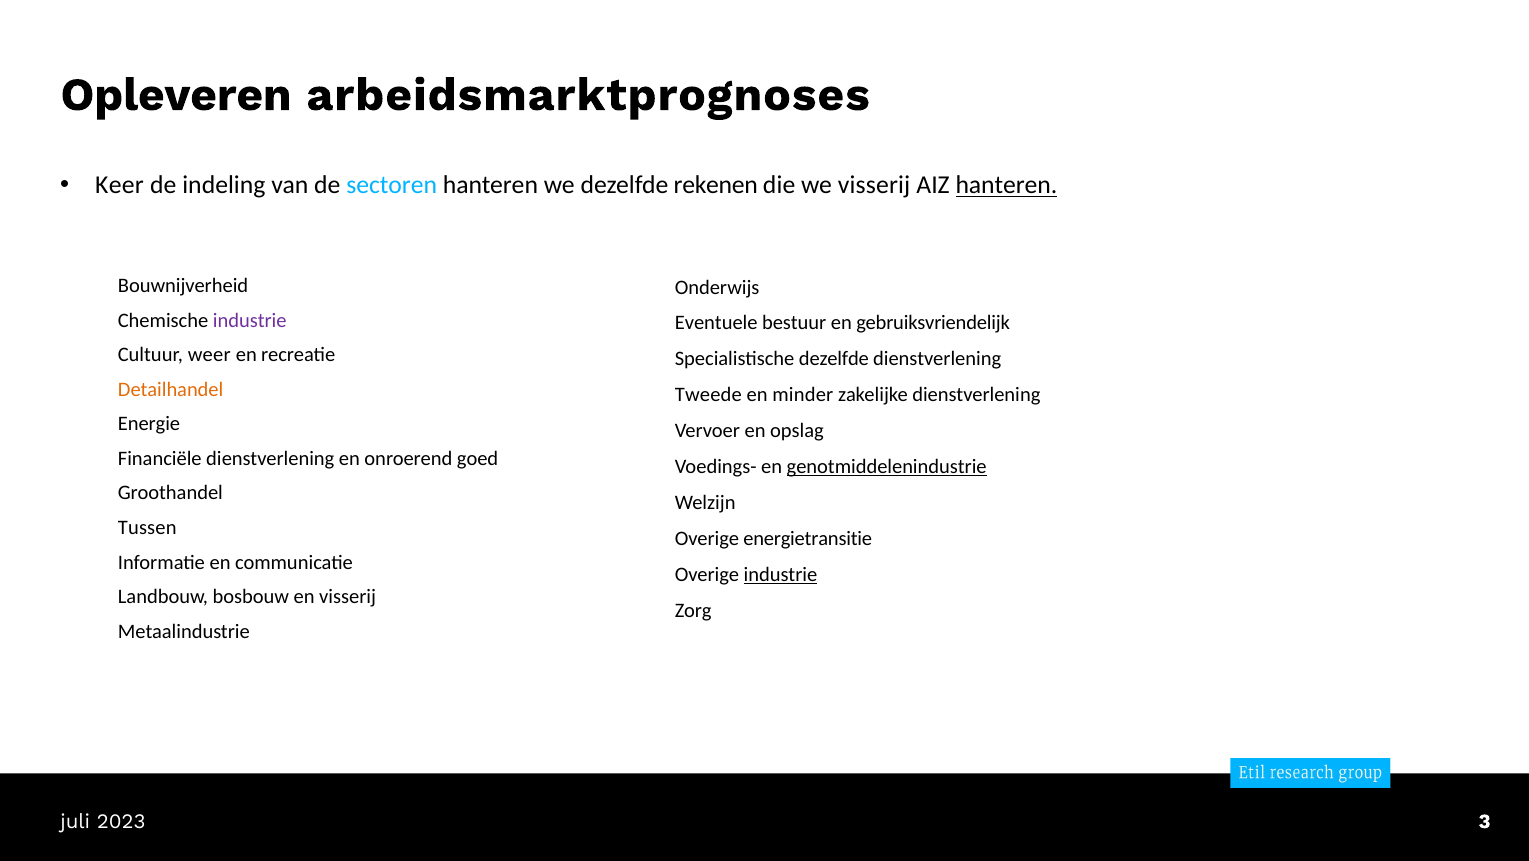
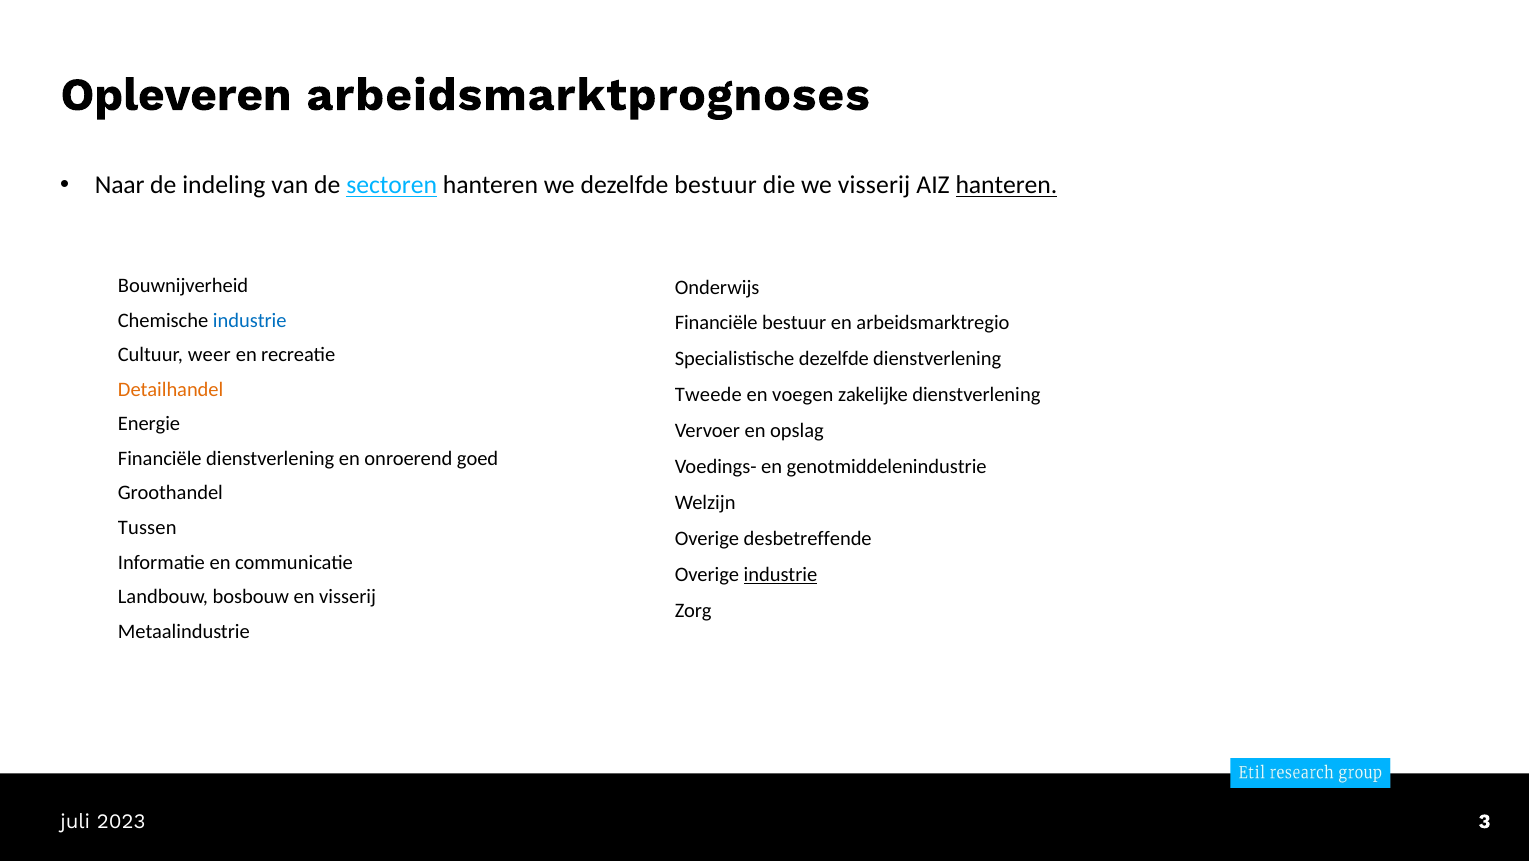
Keer: Keer -> Naar
sectoren underline: none -> present
dezelfde rekenen: rekenen -> bestuur
industrie at (250, 320) colour: purple -> blue
Eventuele at (716, 323): Eventuele -> Financiële
gebruiksvriendelijk: gebruiksvriendelijk -> arbeidsmarktregio
minder: minder -> voegen
genotmiddelenindustrie underline: present -> none
energietransitie: energietransitie -> desbetreffende
